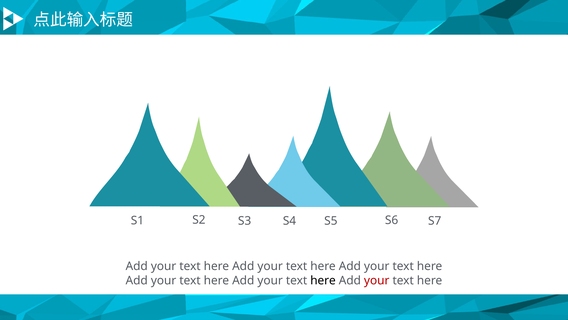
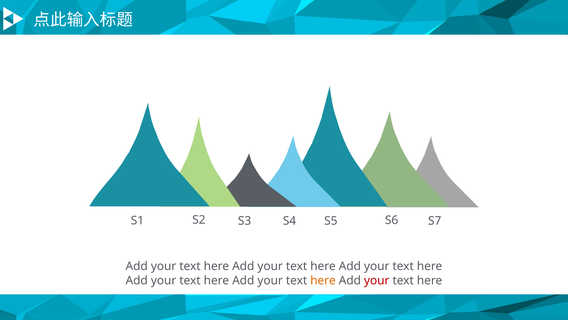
here at (323, 280) colour: black -> orange
